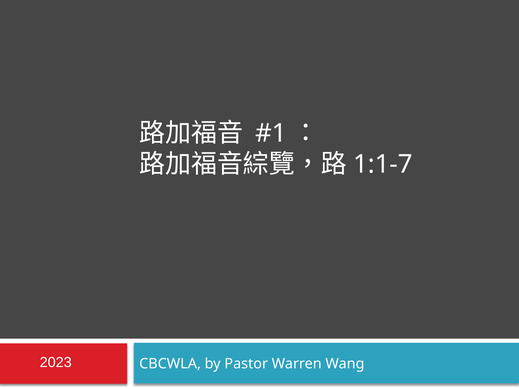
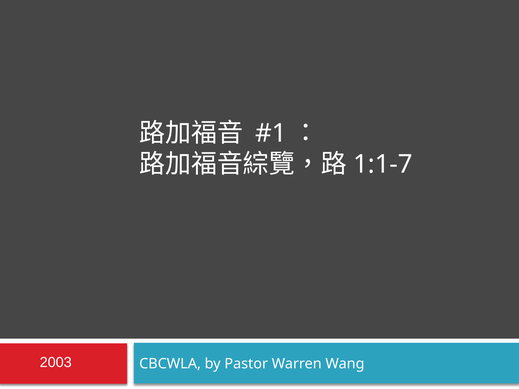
2023: 2023 -> 2003
